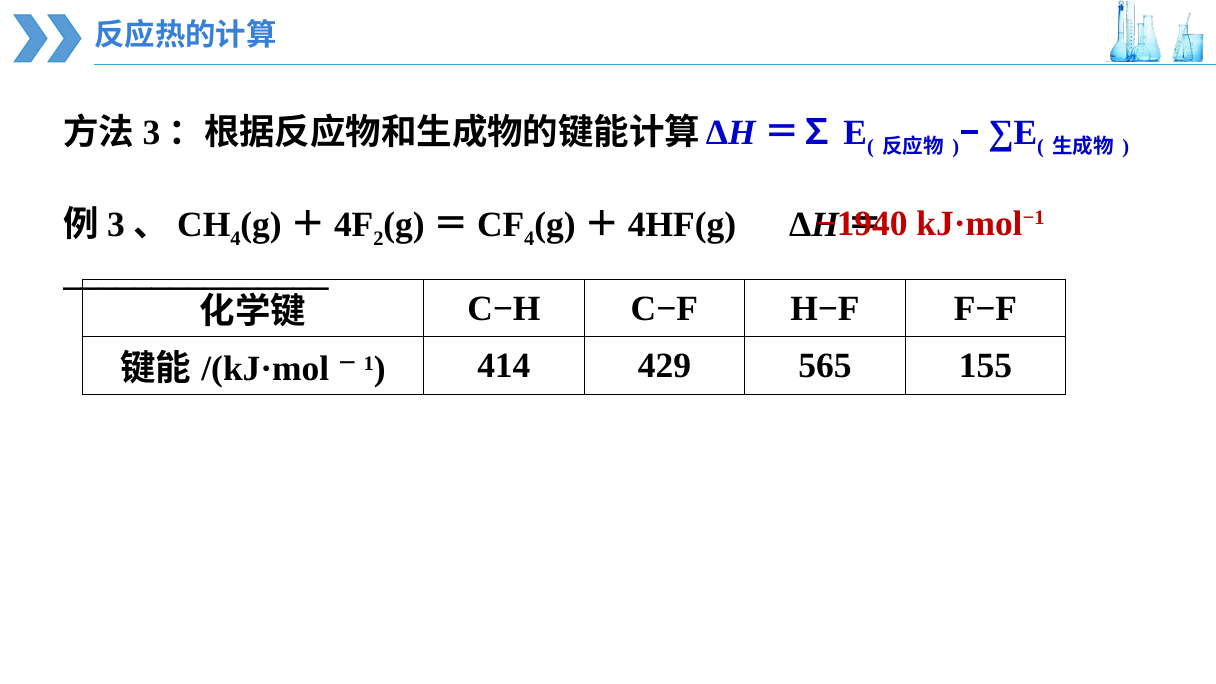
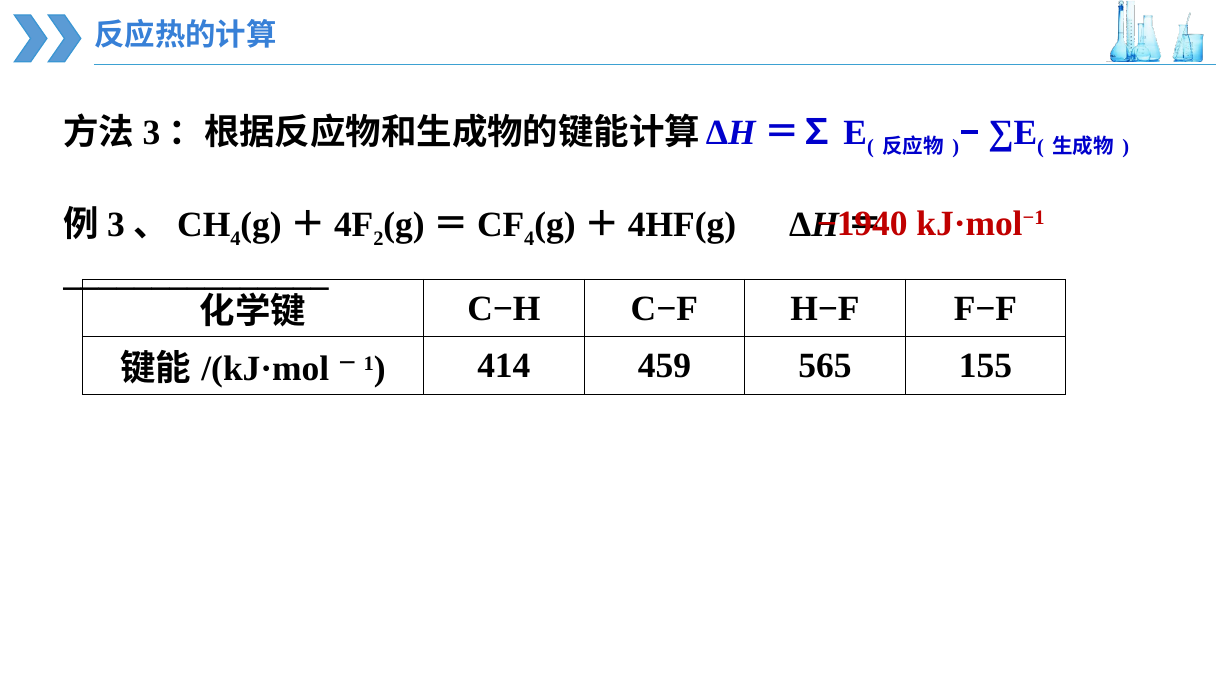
429: 429 -> 459
